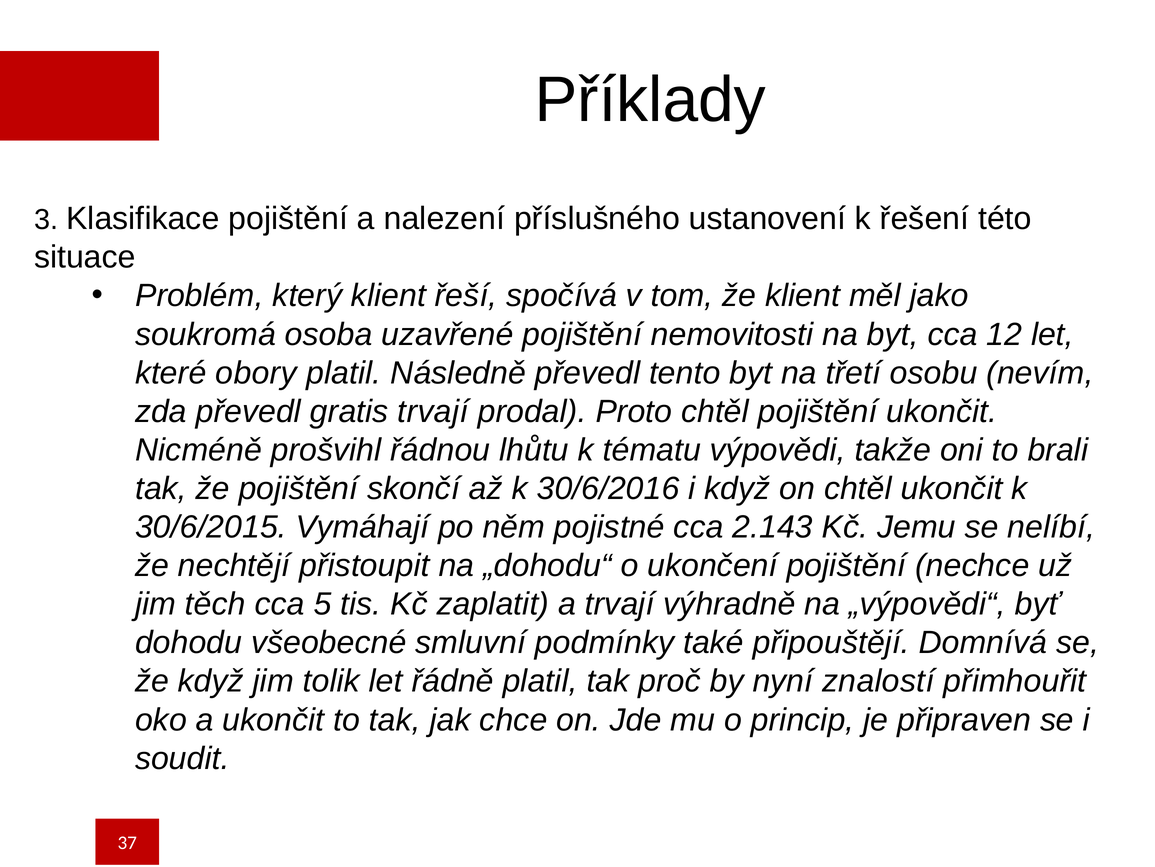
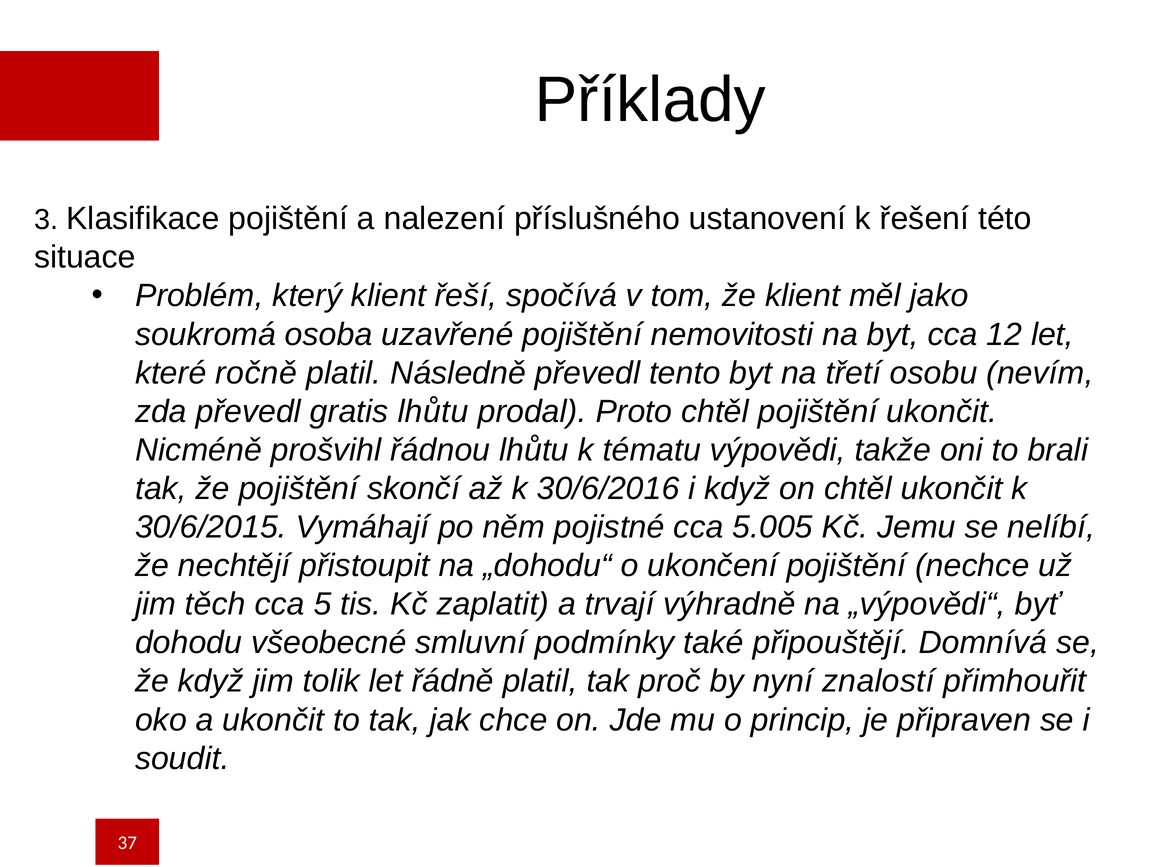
obory: obory -> ročně
gratis trvají: trvají -> lhůtu
2.143: 2.143 -> 5.005
